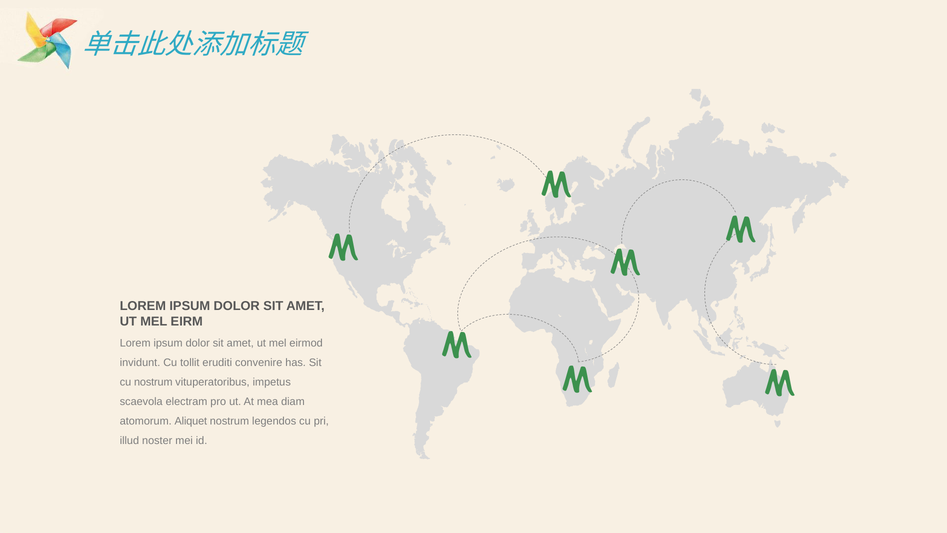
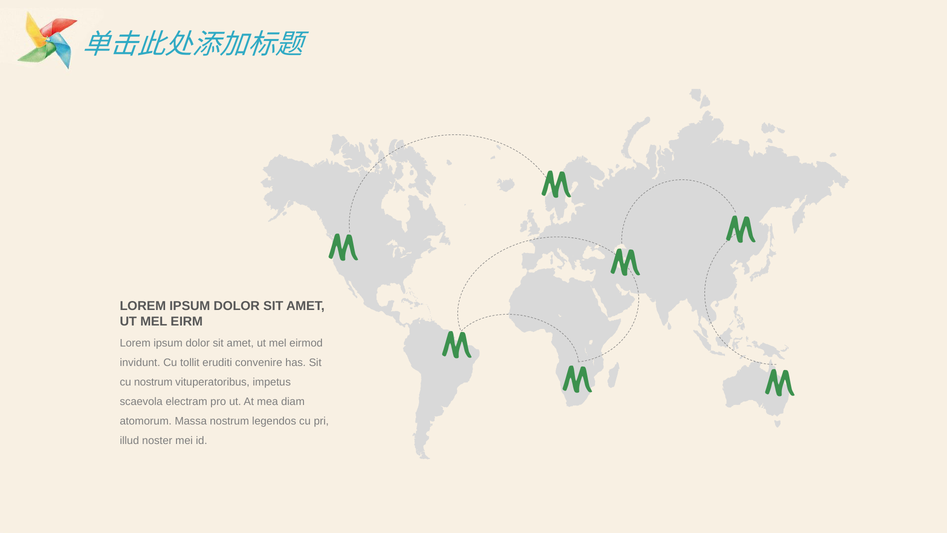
Aliquet: Aliquet -> Massa
